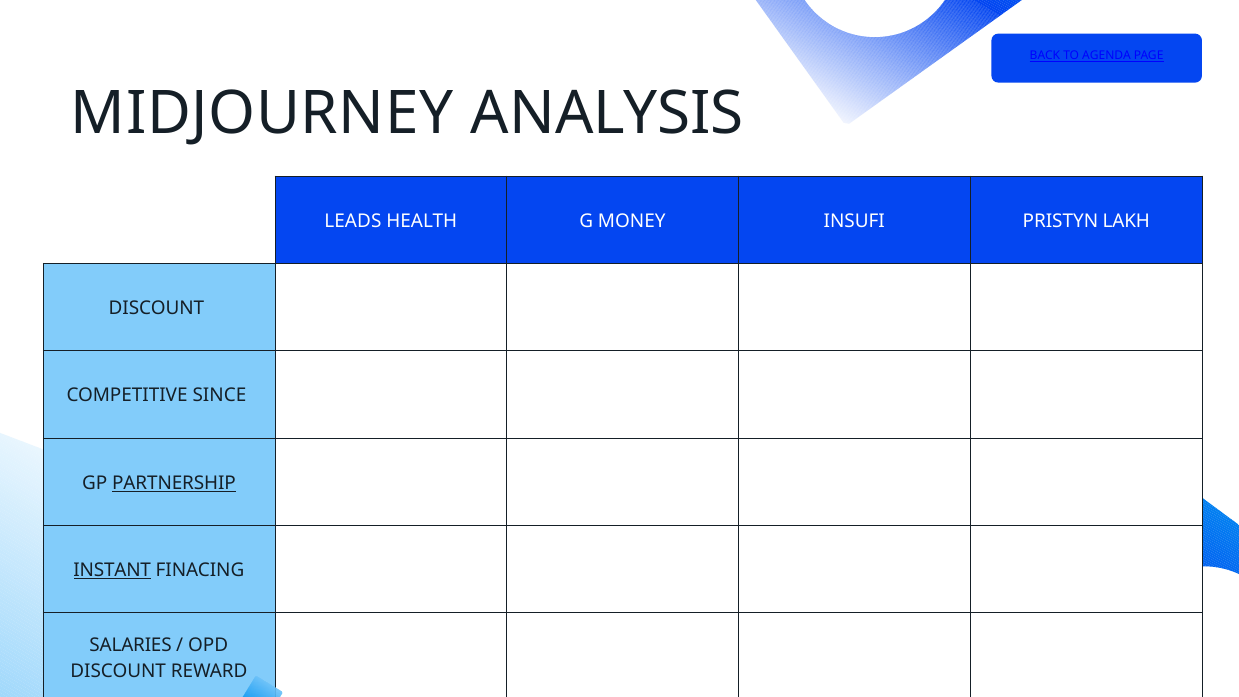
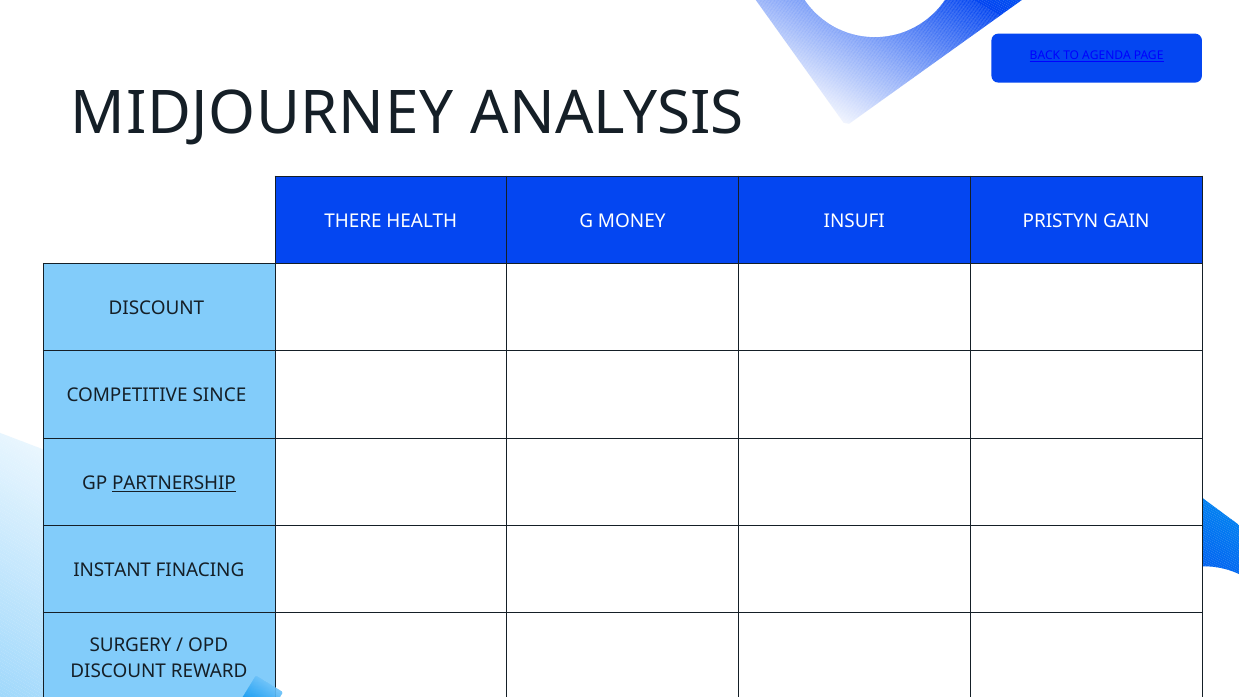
LEADS: LEADS -> THERE
LAKH: LAKH -> GAIN
INSTANT underline: present -> none
SALARIES: SALARIES -> SURGERY
